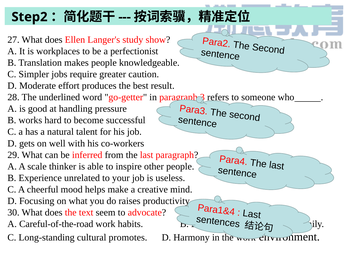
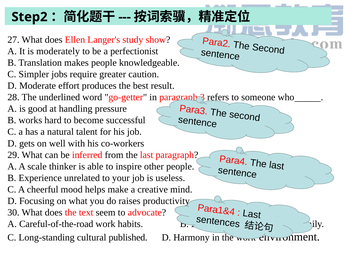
workplaces: workplaces -> moderately
promotes: promotes -> published
